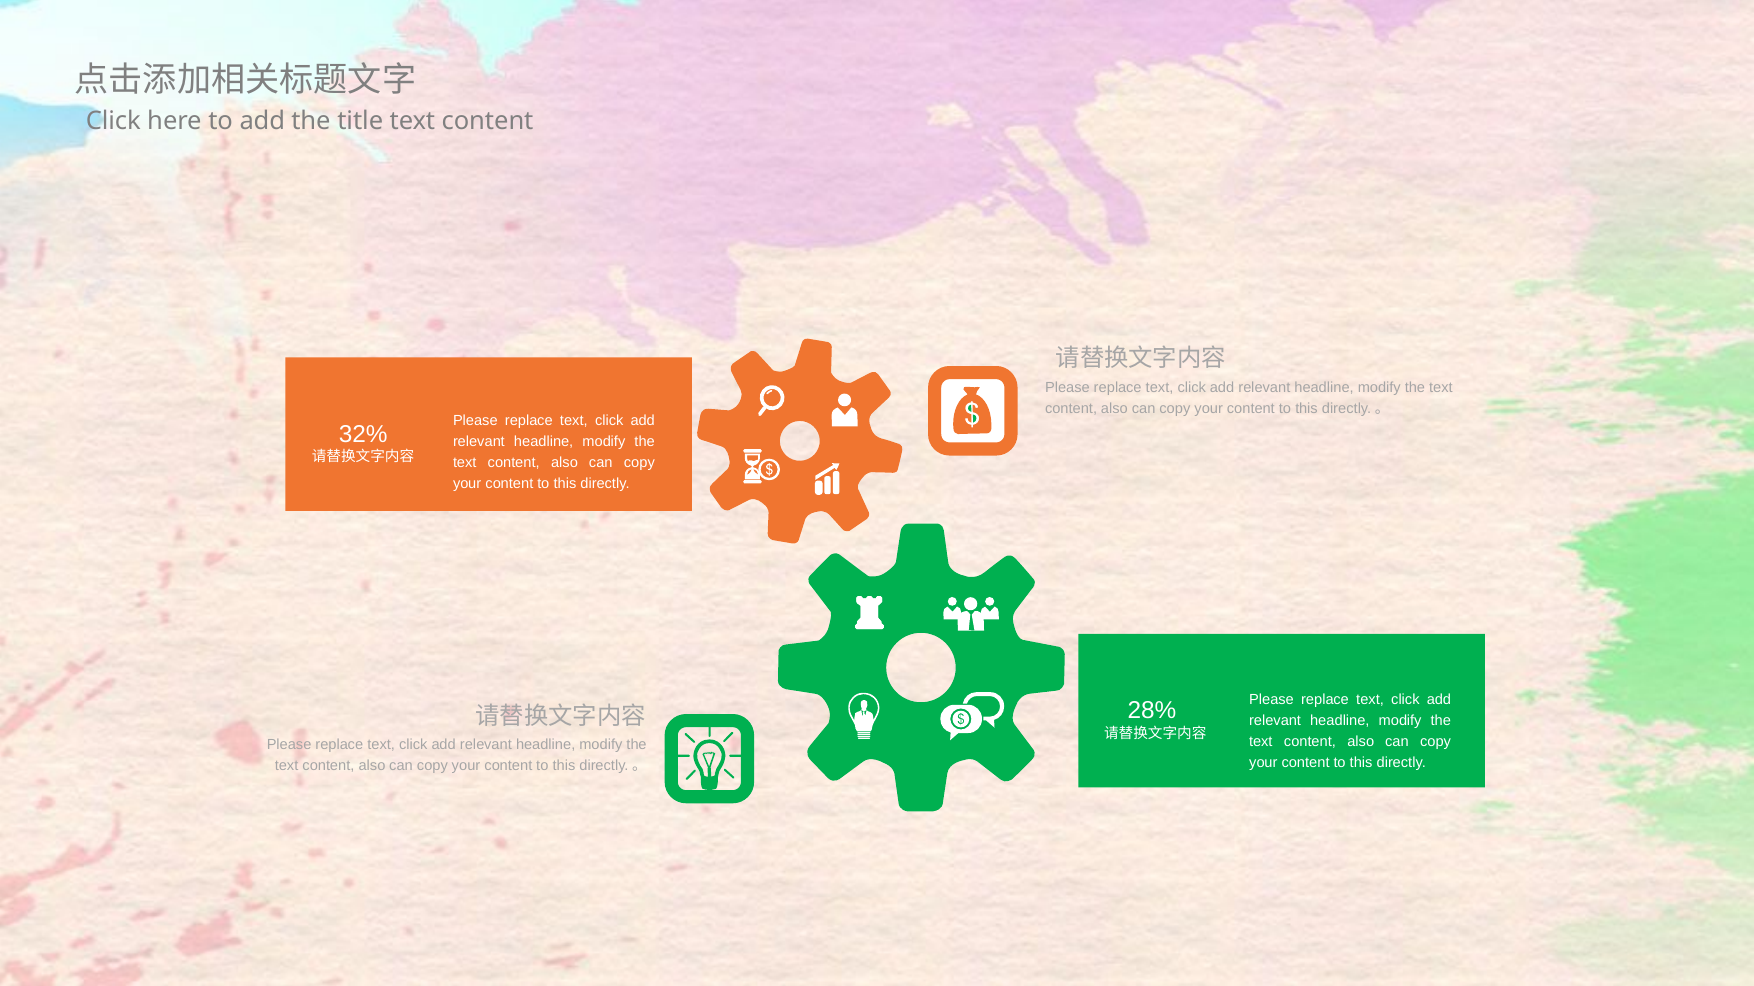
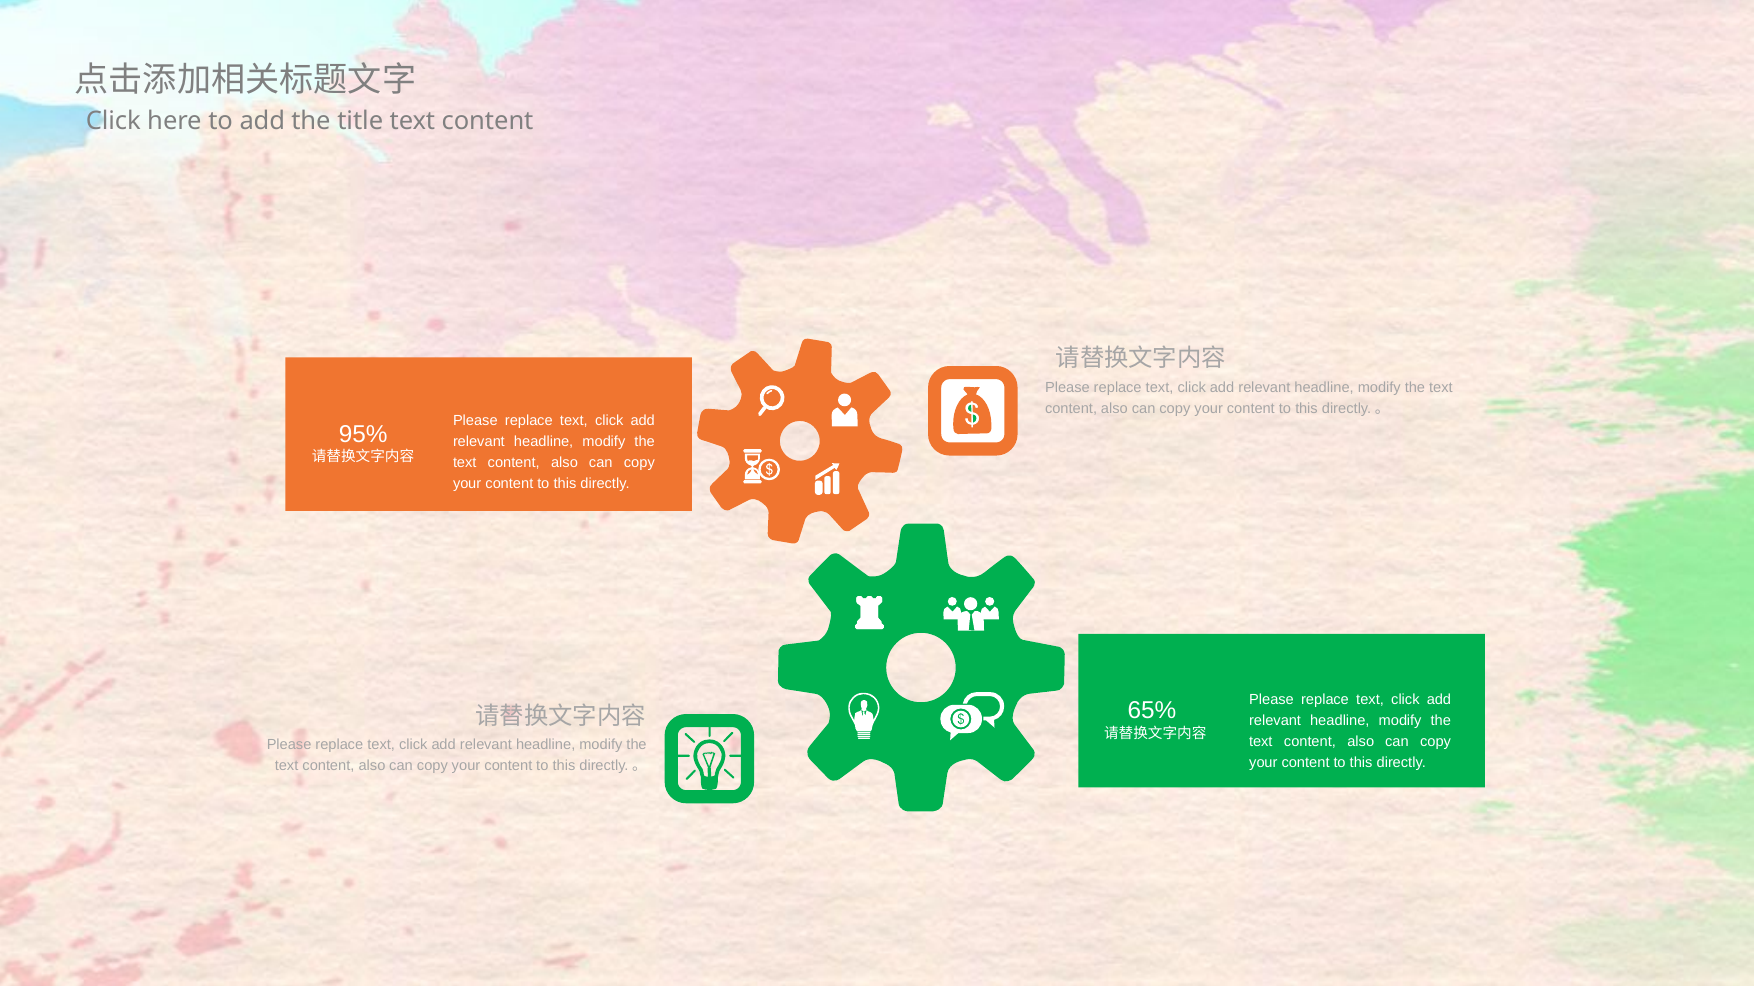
32%: 32% -> 95%
28%: 28% -> 65%
